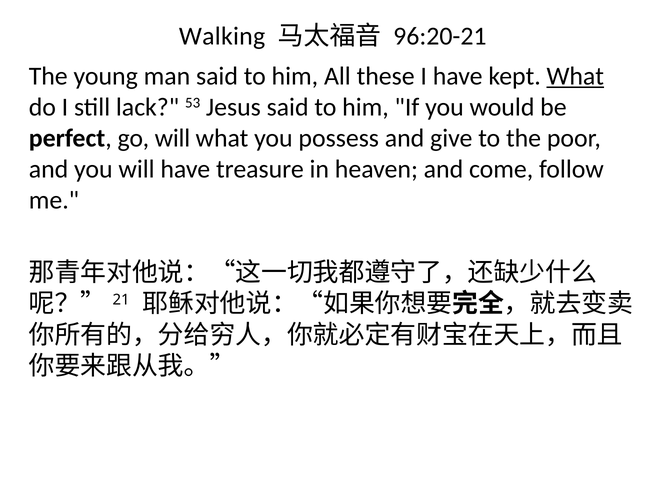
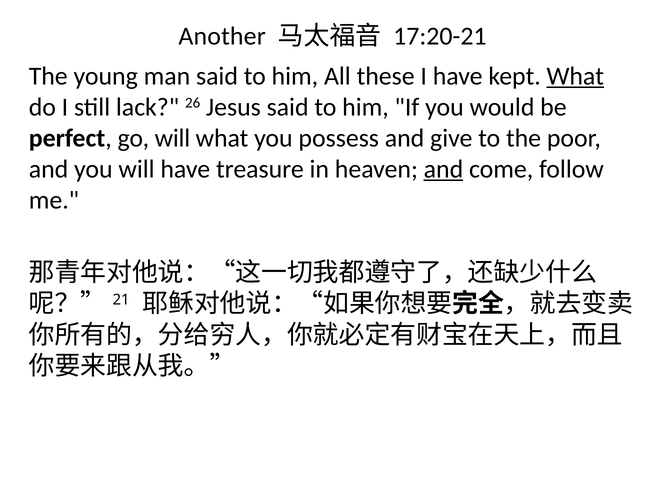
Walking: Walking -> Another
96:20-21: 96:20-21 -> 17:20-21
53: 53 -> 26
and at (443, 169) underline: none -> present
